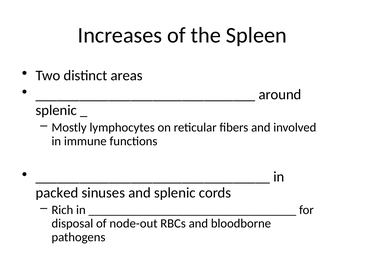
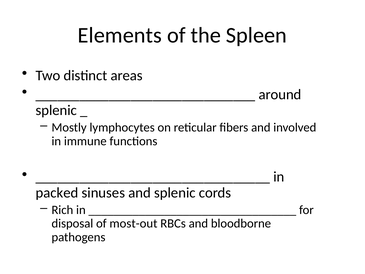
Increases: Increases -> Elements
node-out: node-out -> most-out
